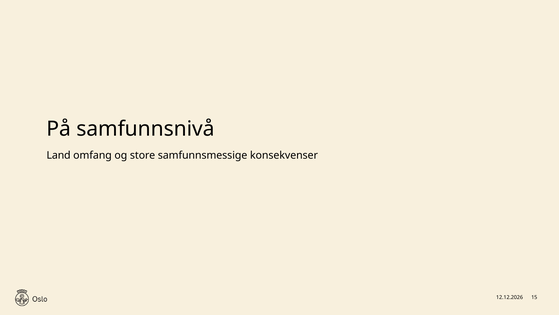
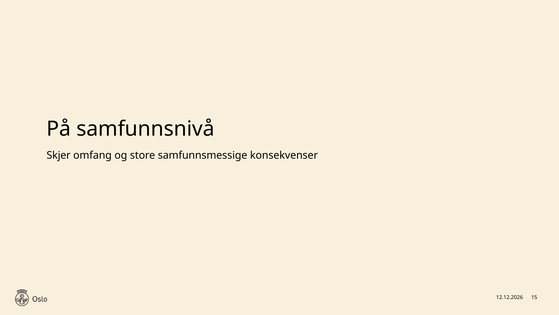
Land: Land -> Skjer
